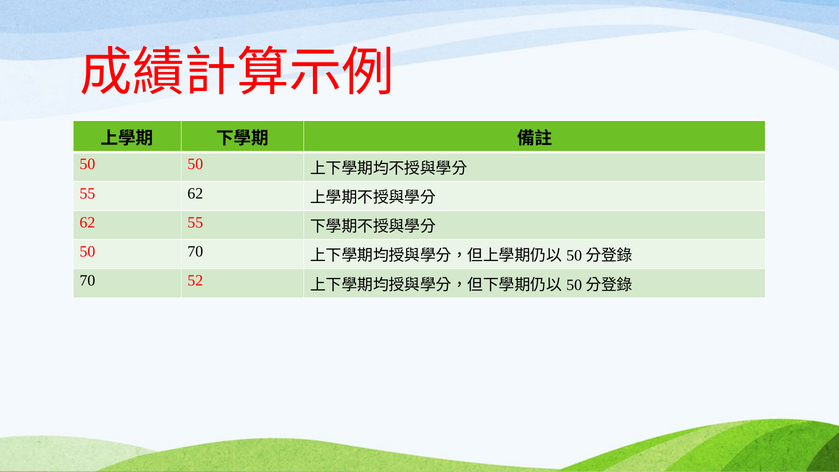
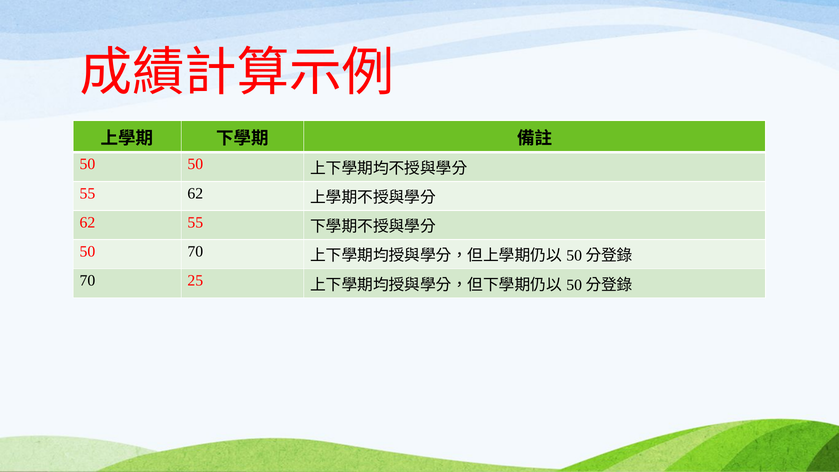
52: 52 -> 25
